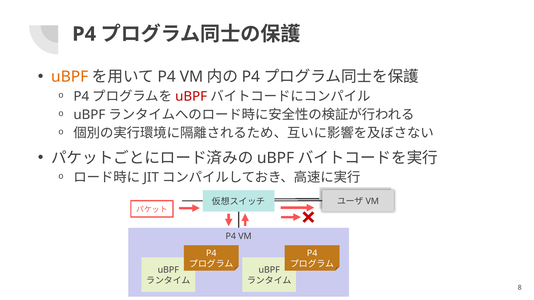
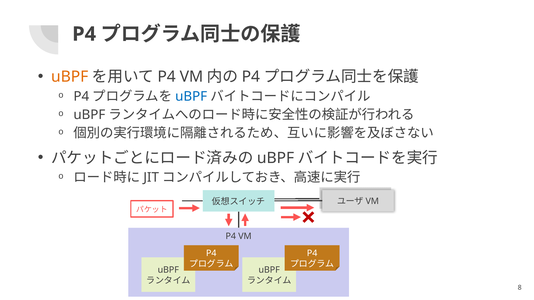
uBPF at (191, 96) colour: red -> blue
